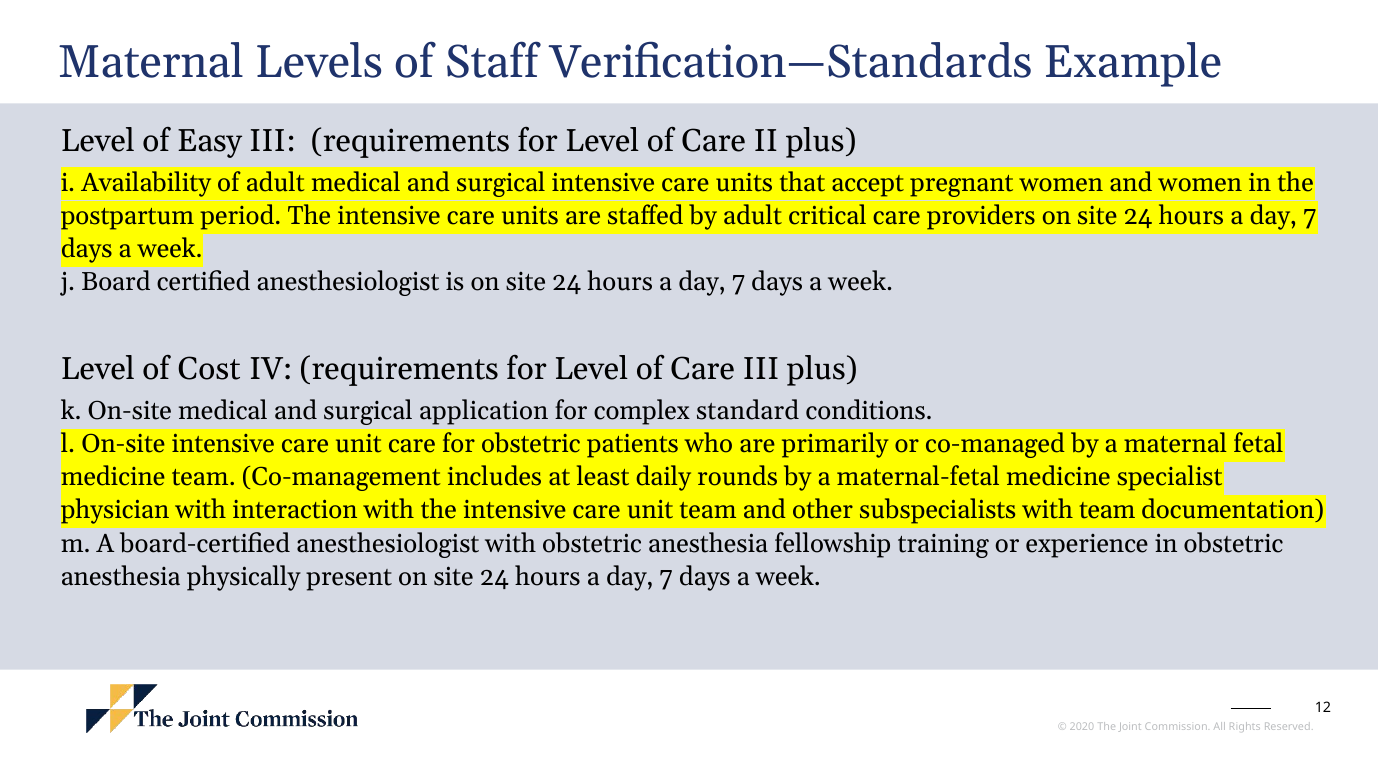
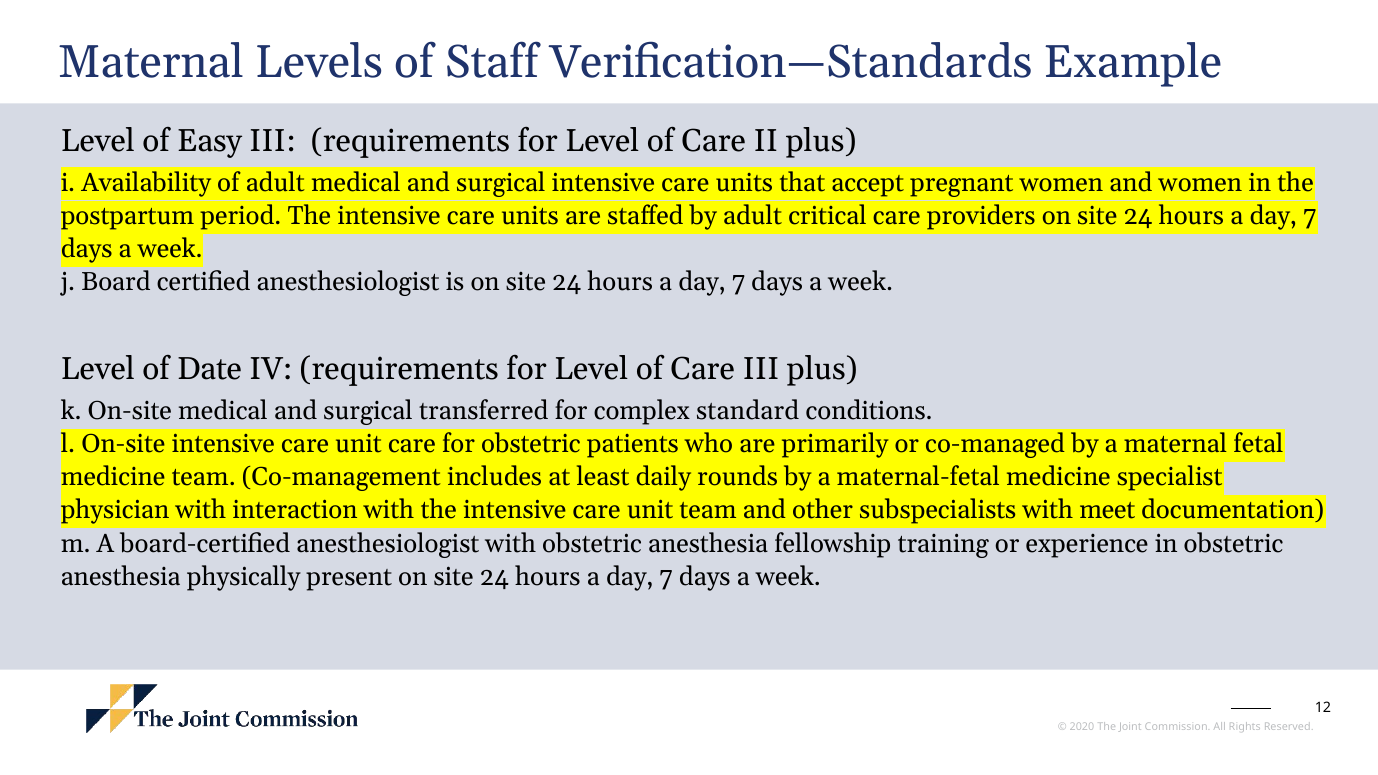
Cost: Cost -> Date
application: application -> transferred
with team: team -> meet
